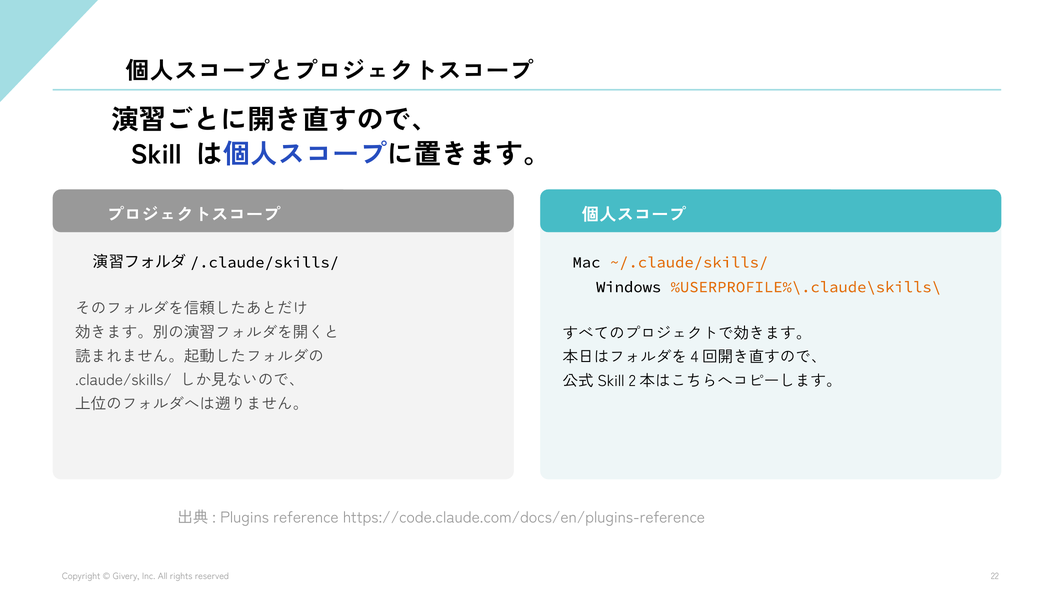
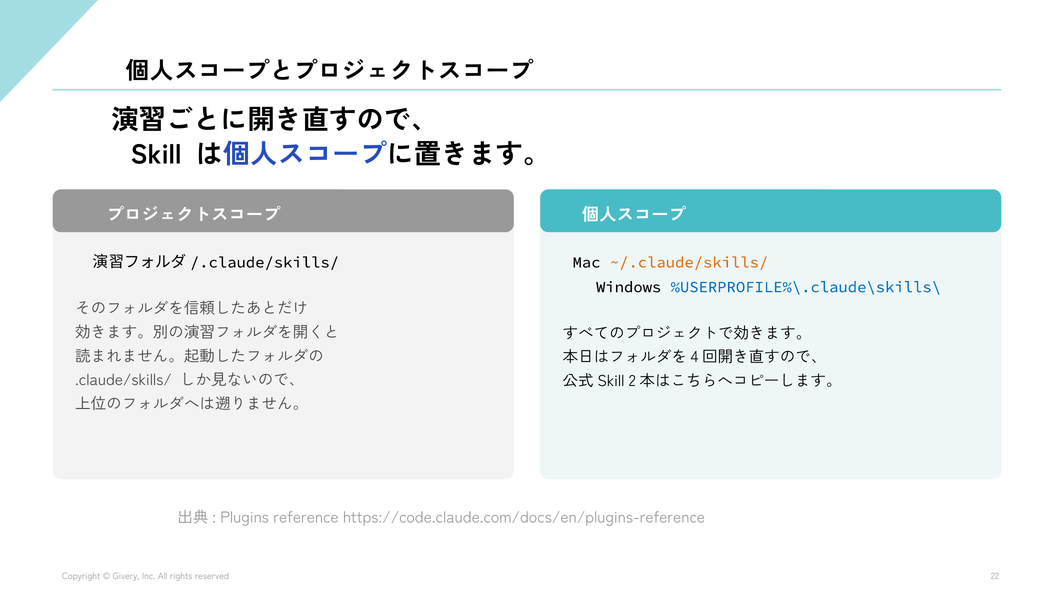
%USERPROFILE%\.claude\skills\ colour: orange -> blue
